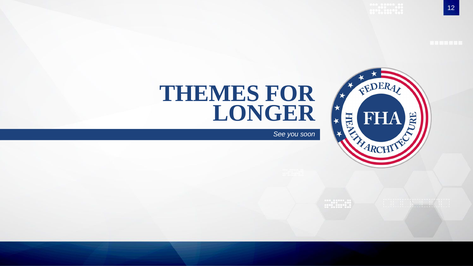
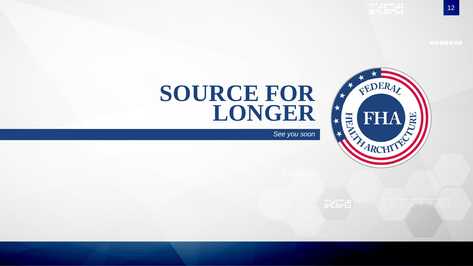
THEMES: THEMES -> SOURCE
